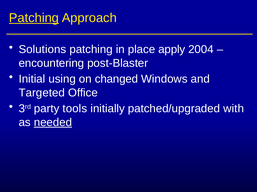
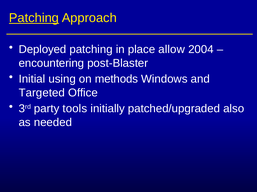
Solutions: Solutions -> Deployed
apply: apply -> allow
changed: changed -> methods
with: with -> also
needed underline: present -> none
